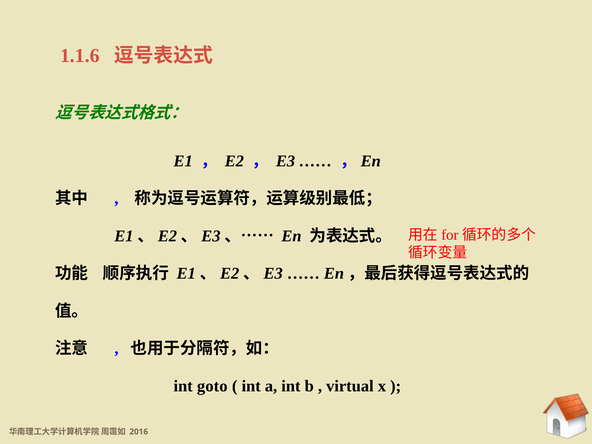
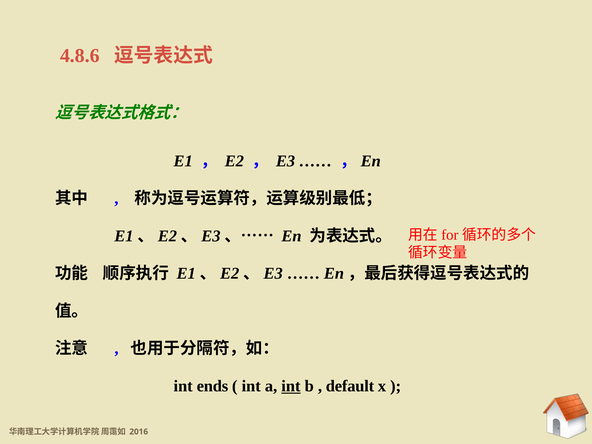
1.1.6: 1.1.6 -> 4.8.6
goto: goto -> ends
int at (291, 386) underline: none -> present
virtual: virtual -> default
